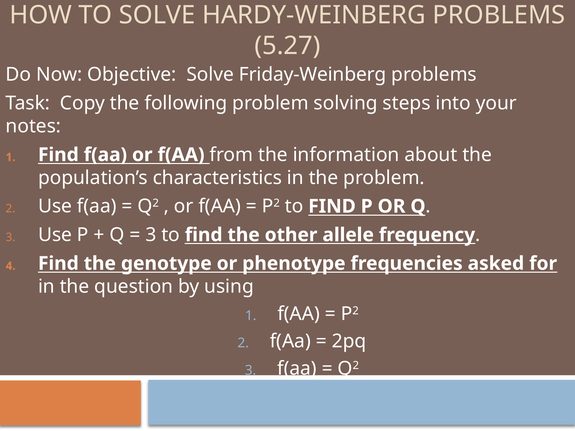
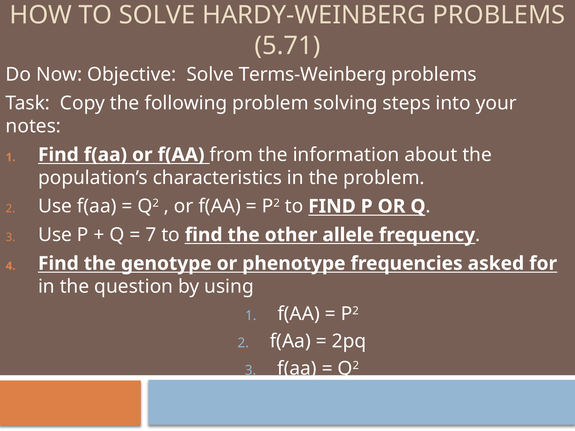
5.27: 5.27 -> 5.71
Friday-Weinberg: Friday-Weinberg -> Terms-Weinberg
3 at (151, 235): 3 -> 7
